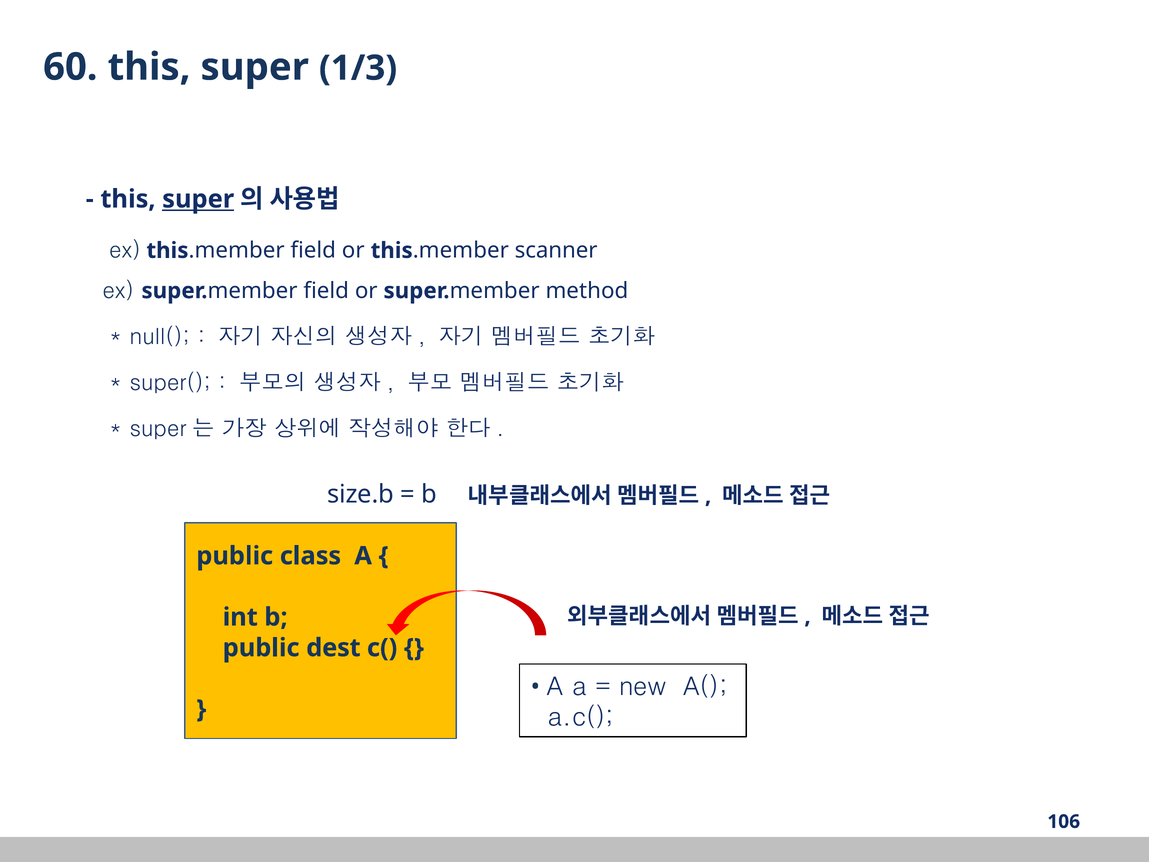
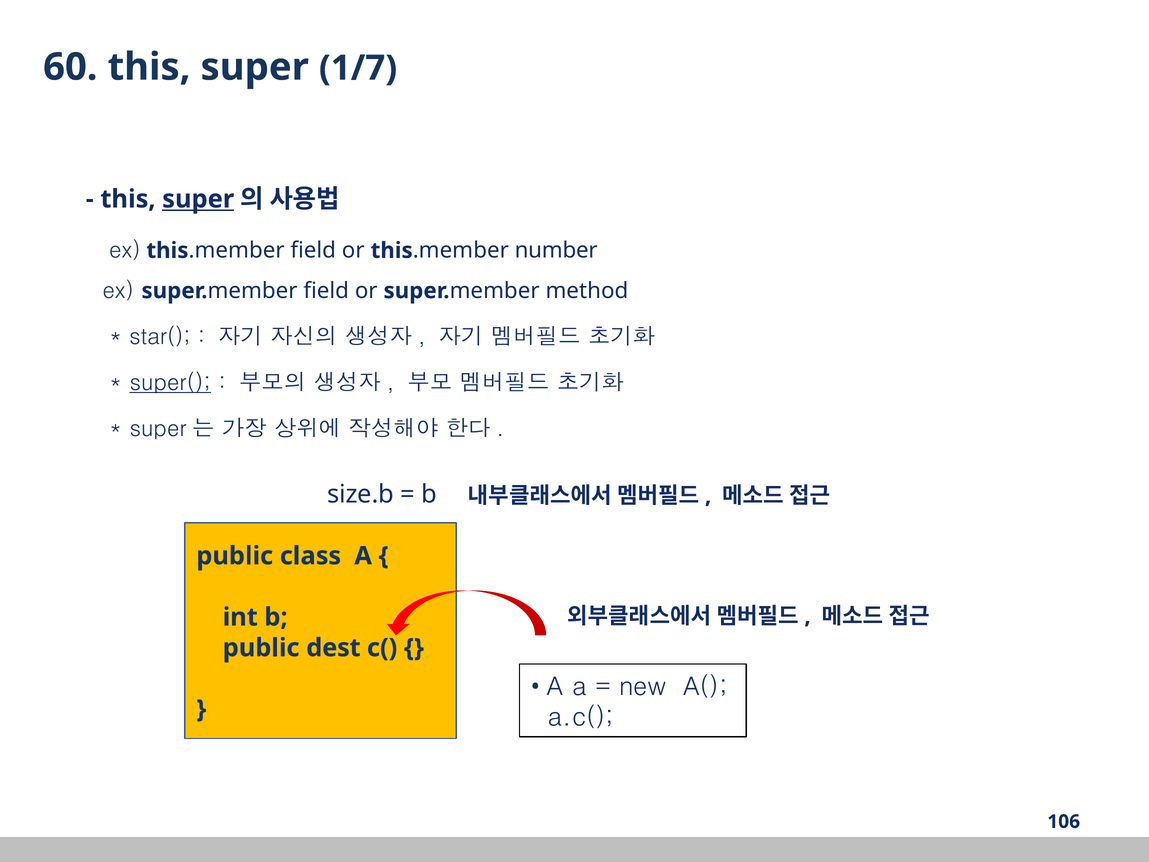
1/3: 1/3 -> 1/7
scanner: scanner -> number
null(: null( -> star(
super( underline: none -> present
